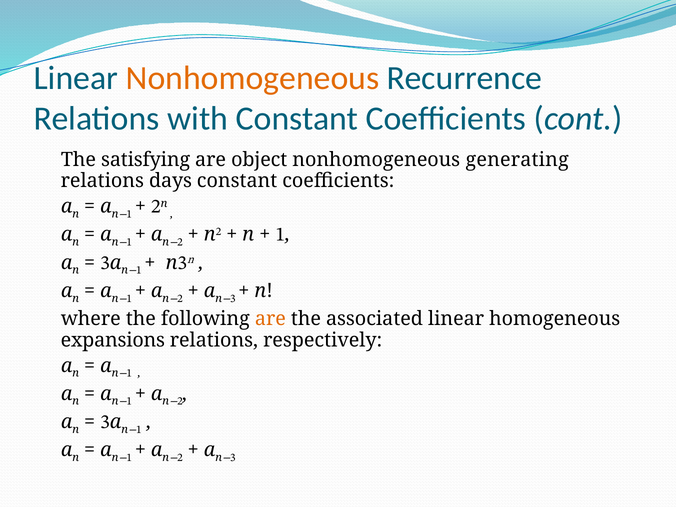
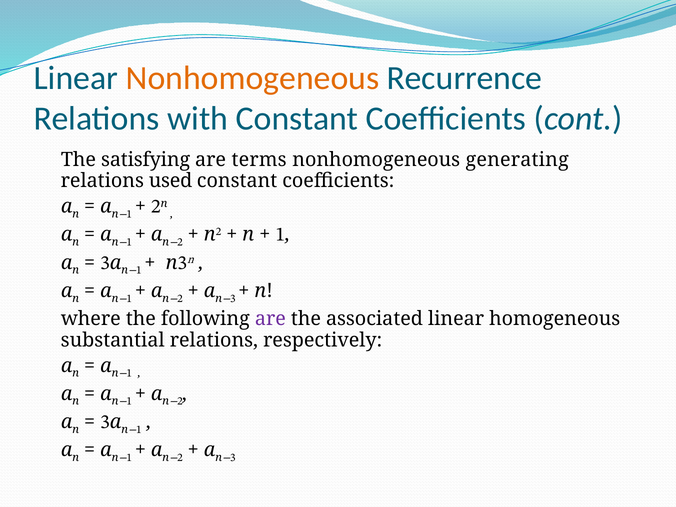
object: object -> terms
days: days -> used
are at (270, 319) colour: orange -> purple
expansions: expansions -> substantial
